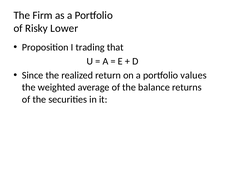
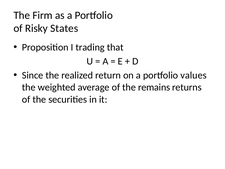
Lower: Lower -> States
balance: balance -> remains
